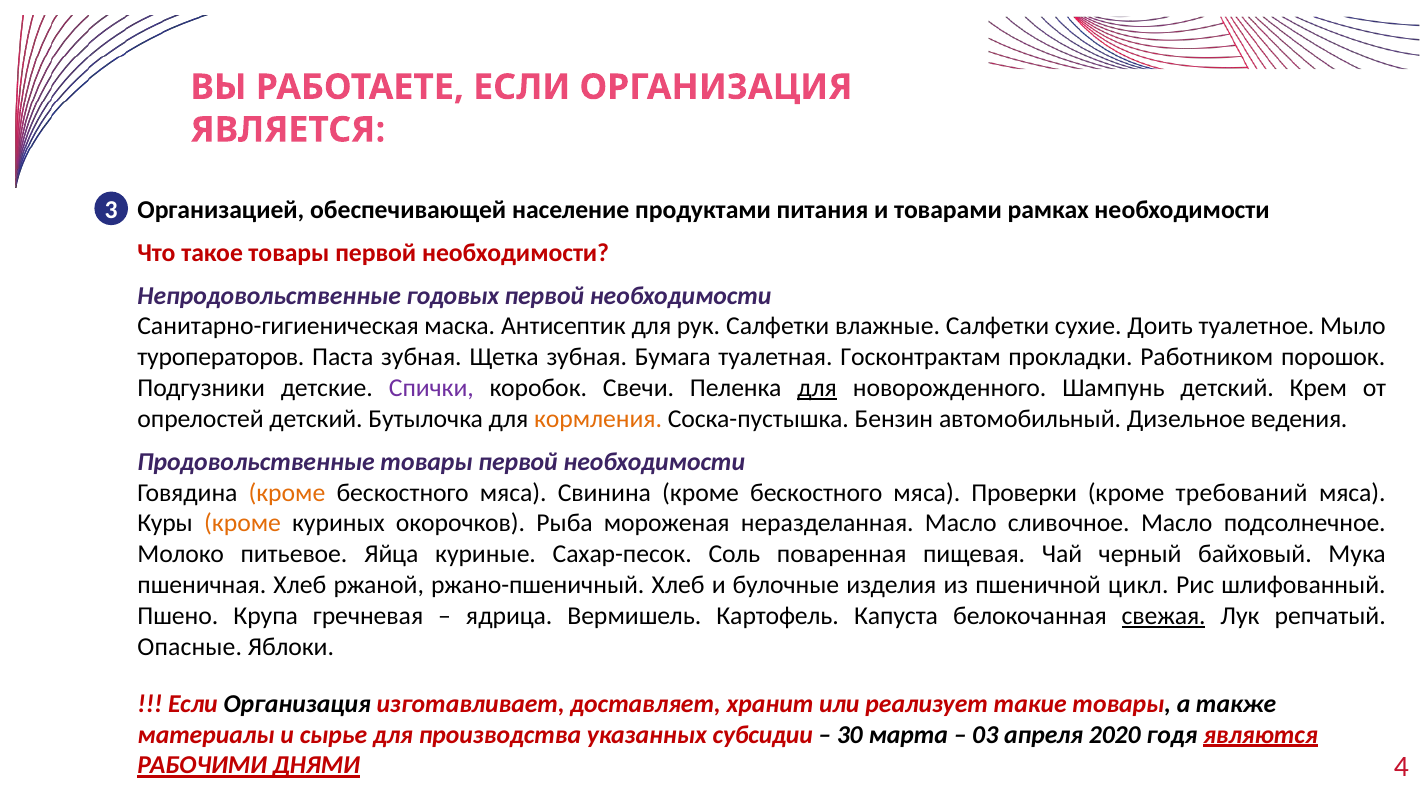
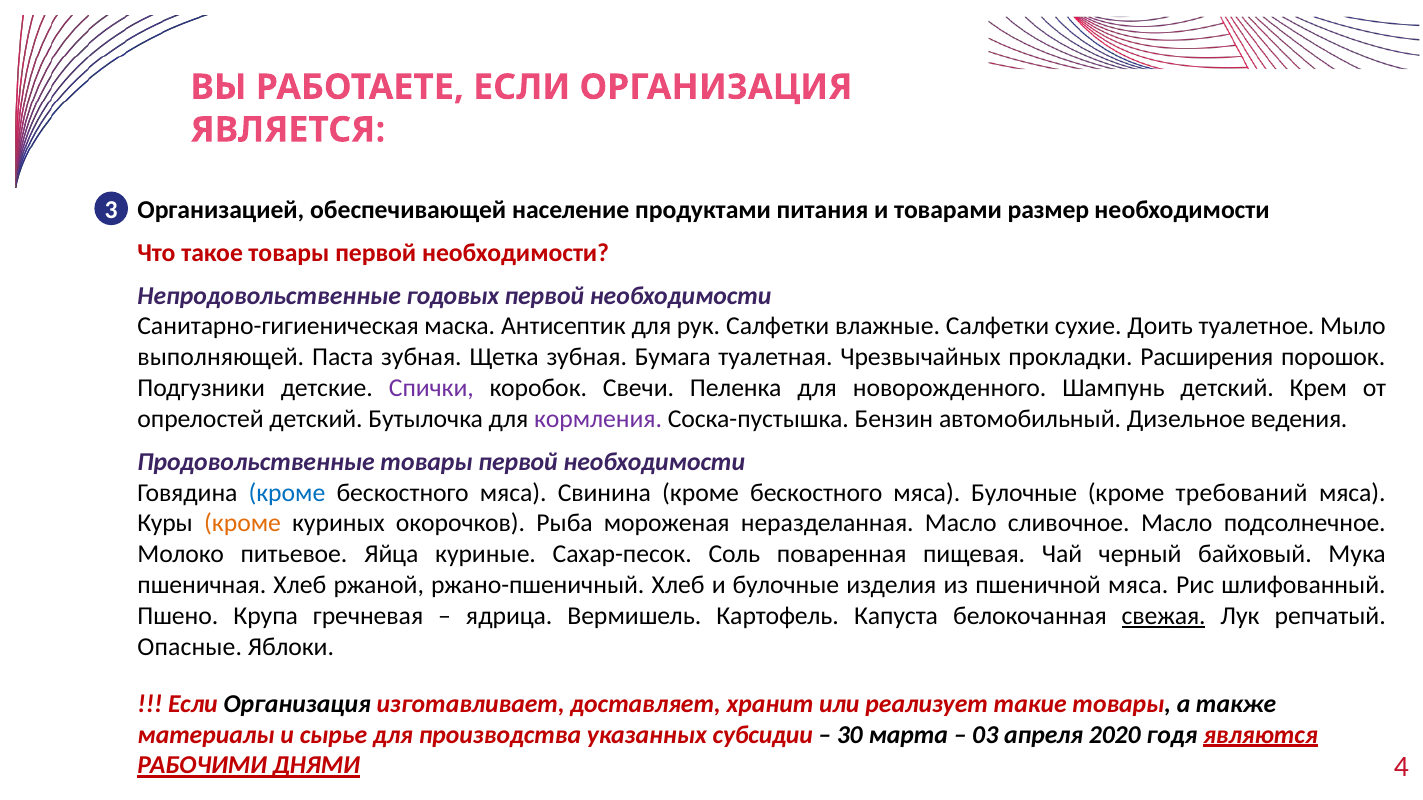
рамках: рамках -> размер
туроператоров: туроператоров -> выполняющей
Госконтрактам: Госконтрактам -> Чрезвычайных
Работником: Работником -> Расширения
для at (817, 388) underline: present -> none
кормления colour: orange -> purple
кроме at (287, 493) colour: orange -> blue
мяса Проверки: Проверки -> Булочные
пшеничной цикл: цикл -> мяса
